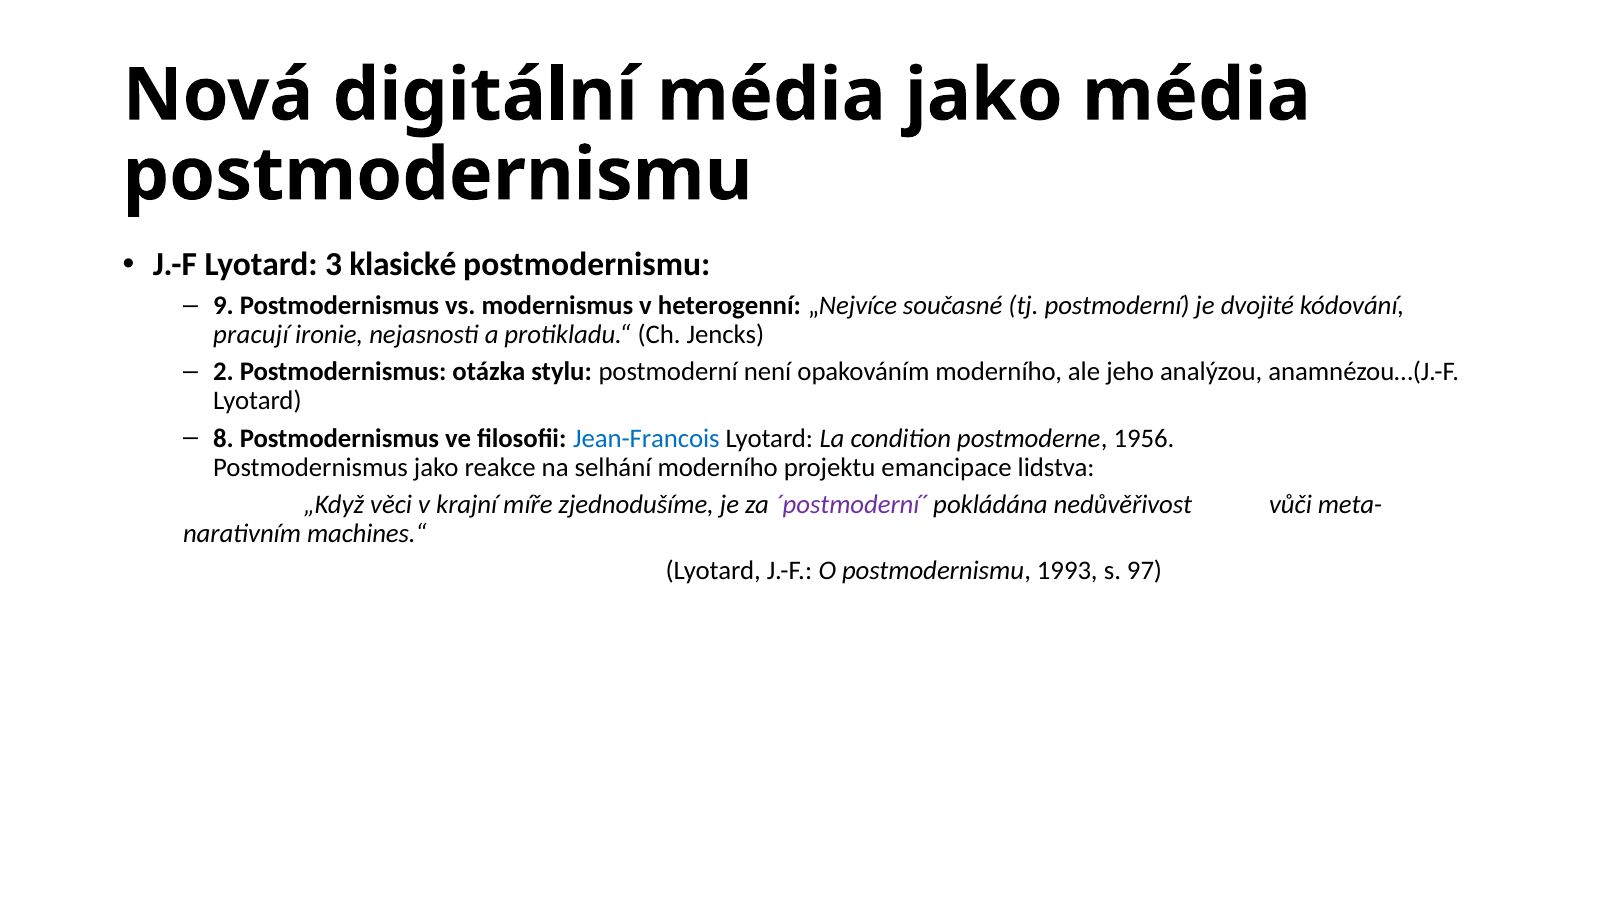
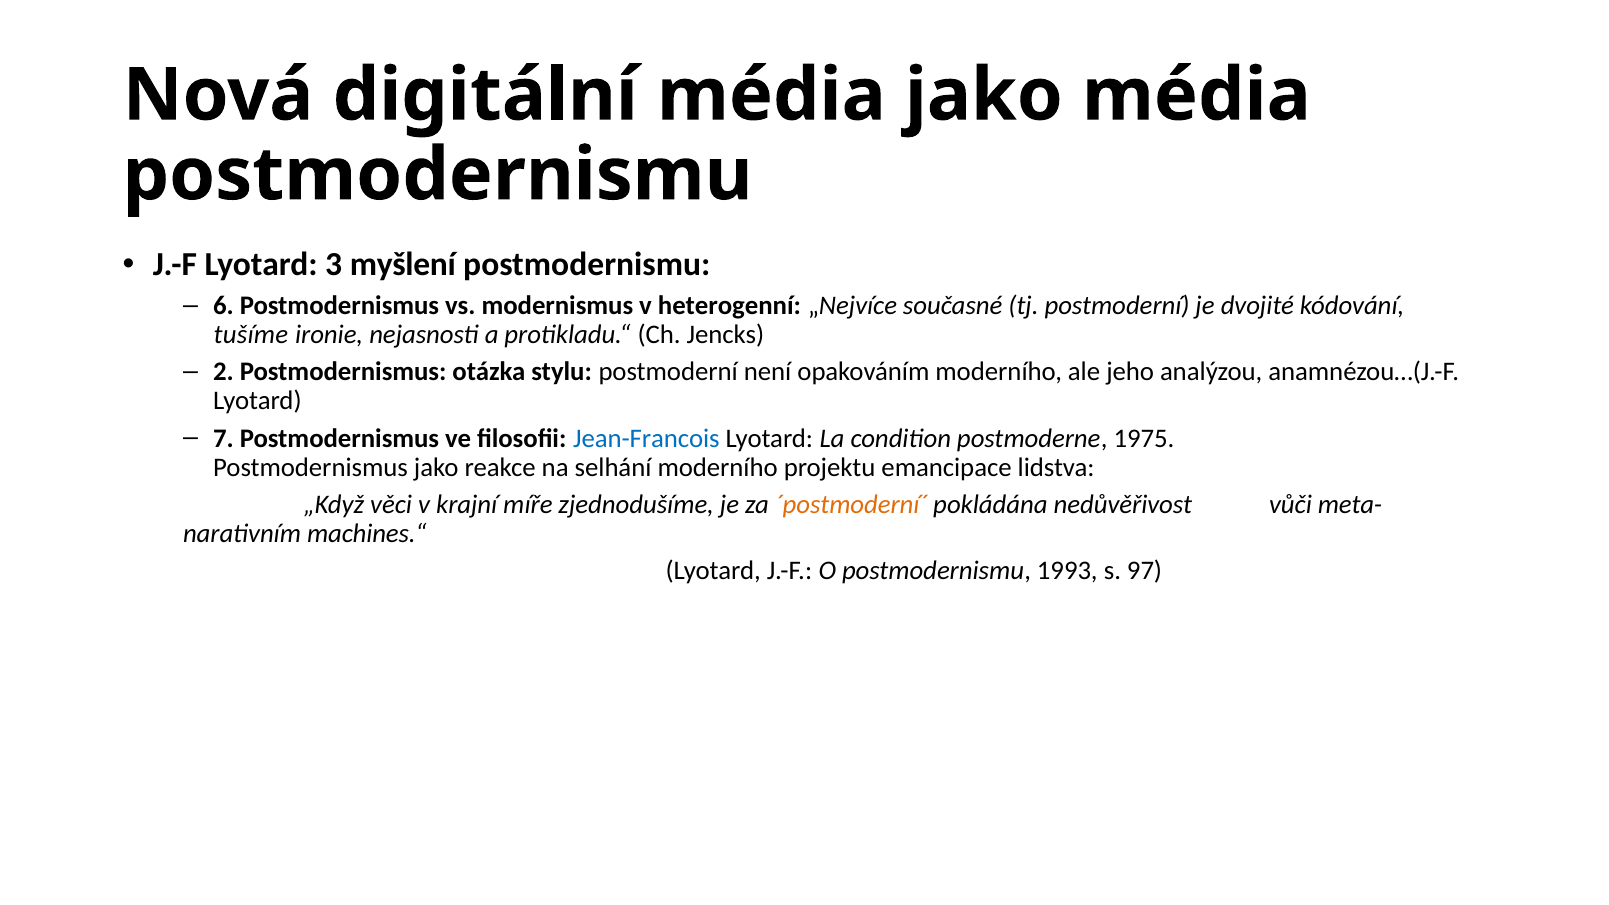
klasické: klasické -> myšlení
9: 9 -> 6
pracují: pracují -> tušíme
8: 8 -> 7
1956: 1956 -> 1975
´postmoderní´ colour: purple -> orange
